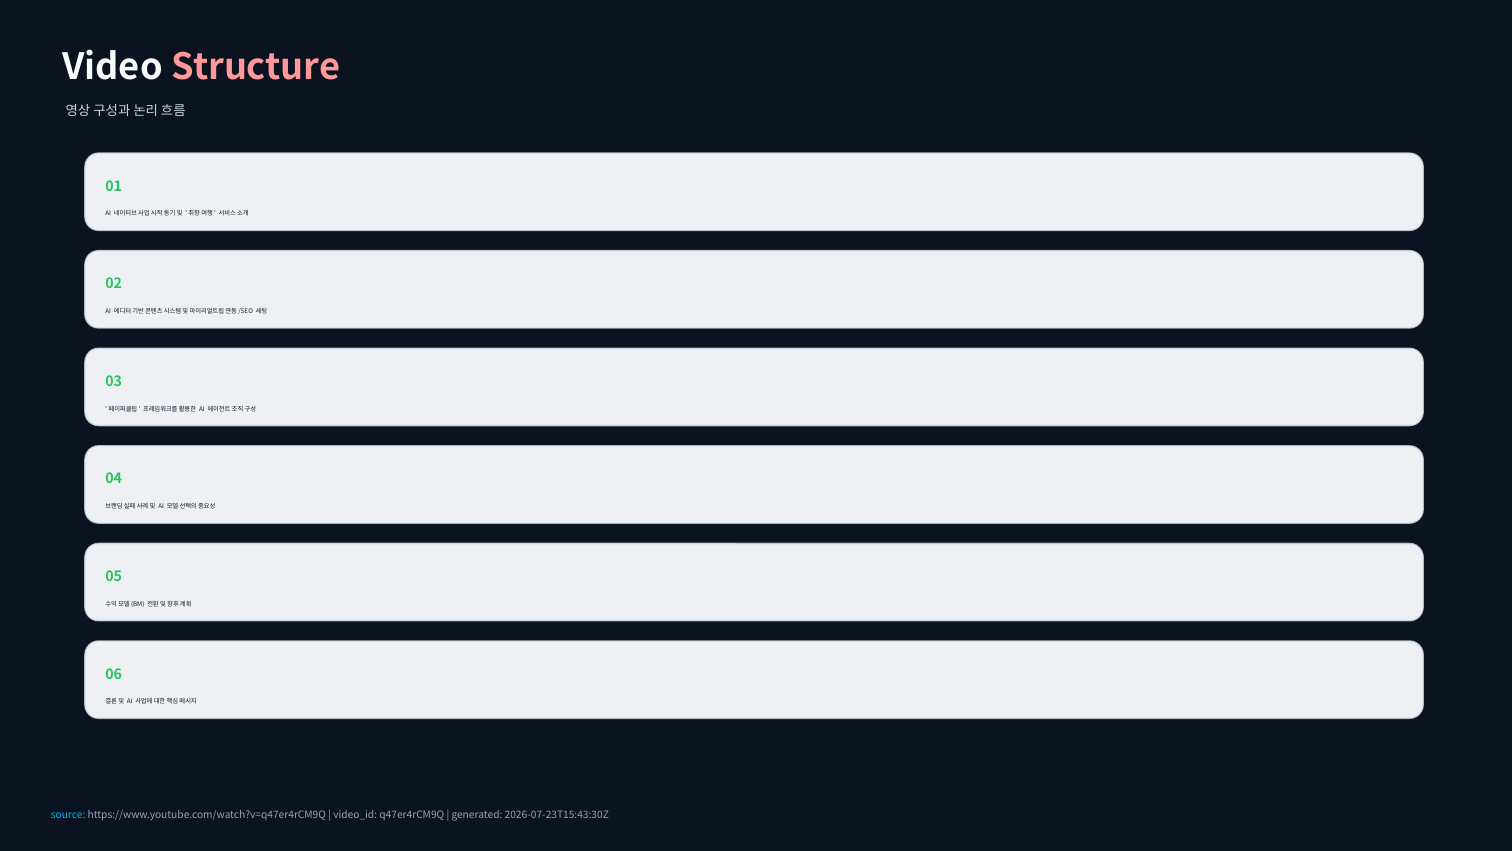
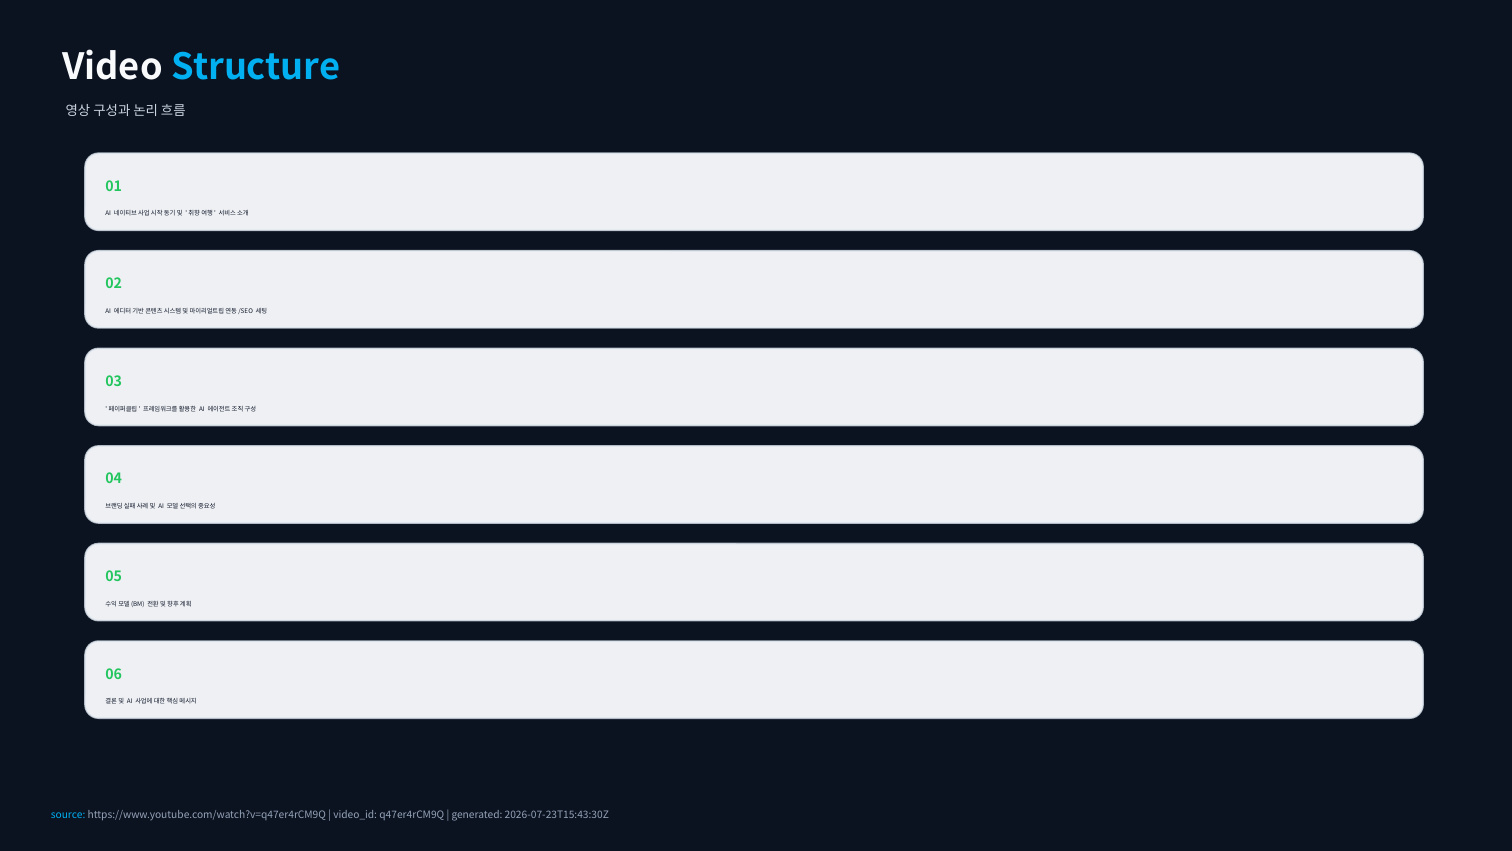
Structure colour: pink -> light blue
